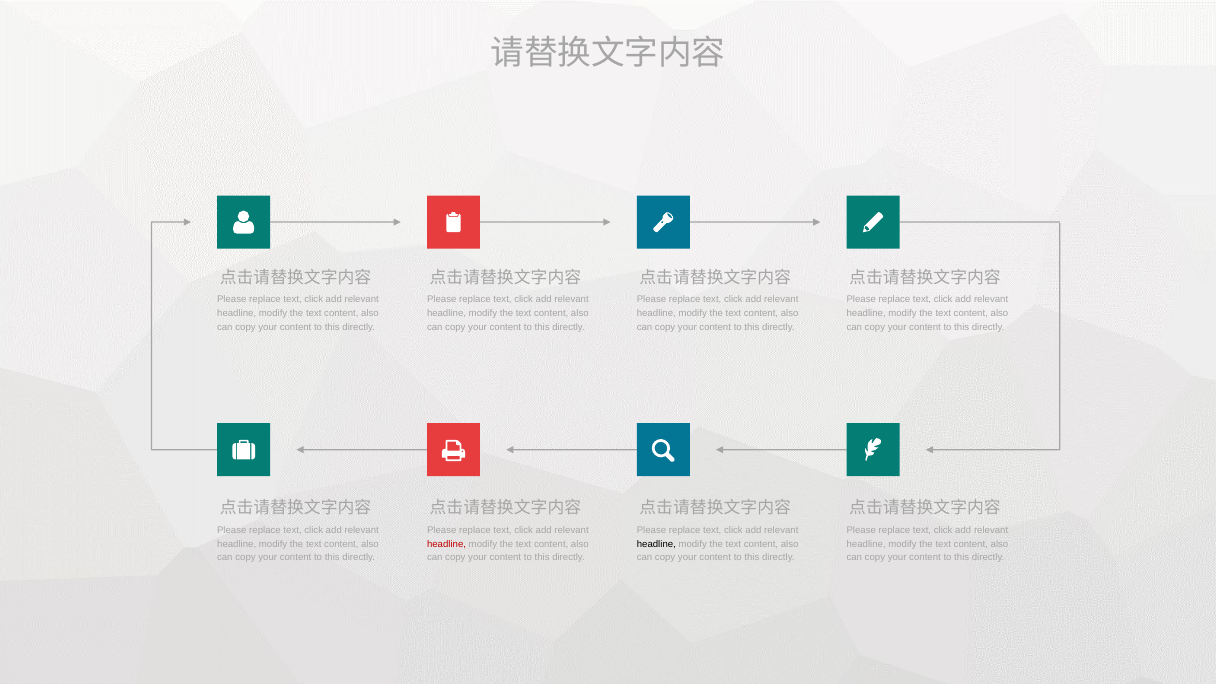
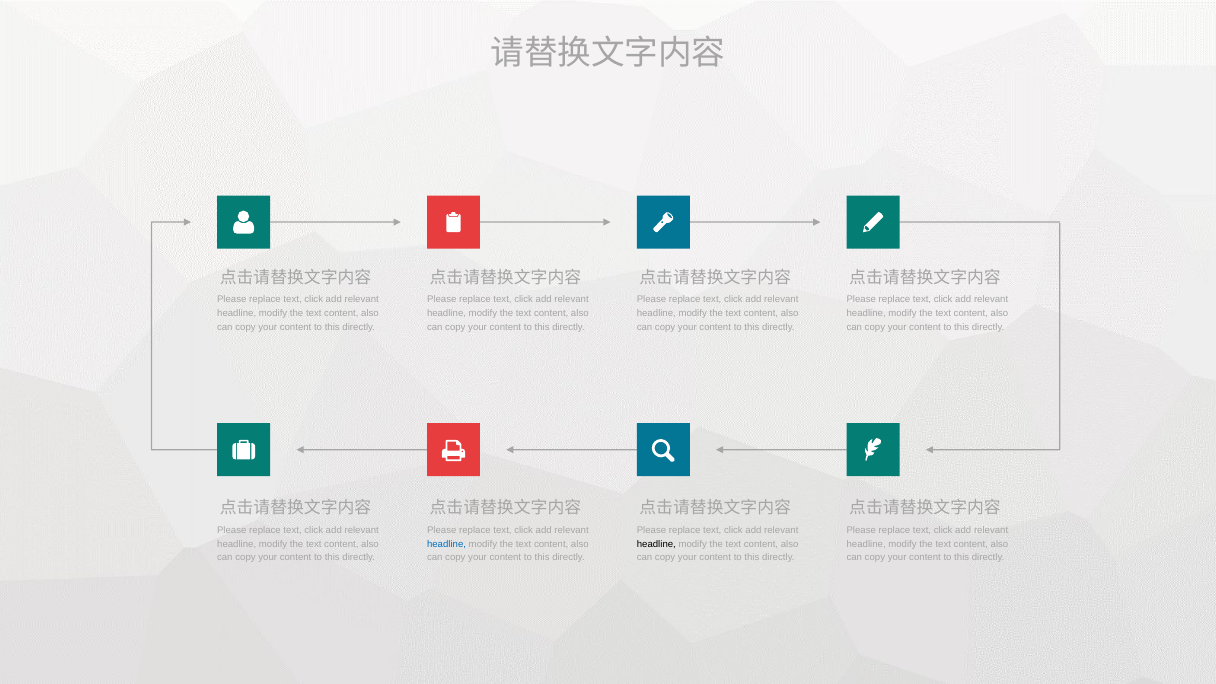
headline at (447, 544) colour: red -> blue
